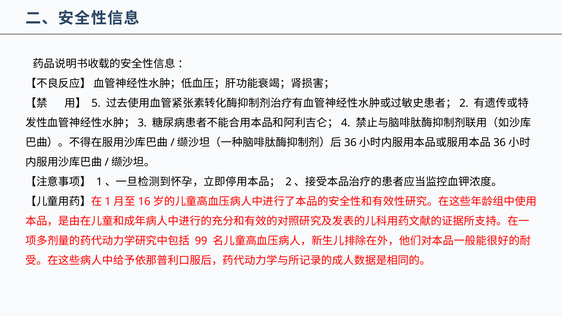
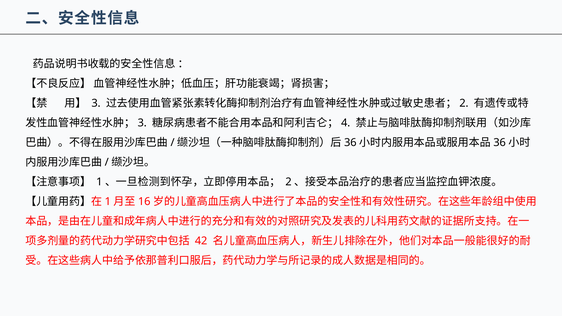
5: 5 -> 3
99: 99 -> 42
